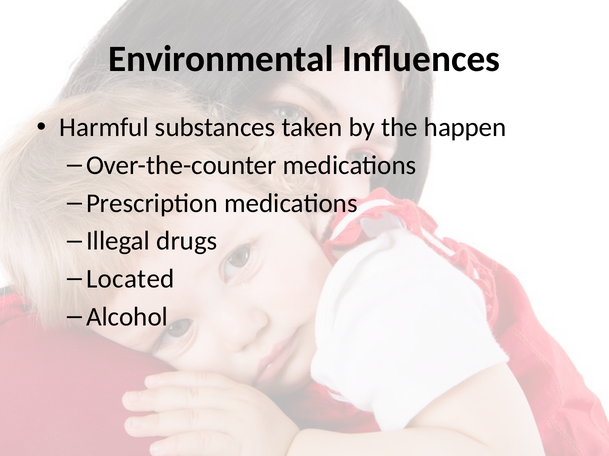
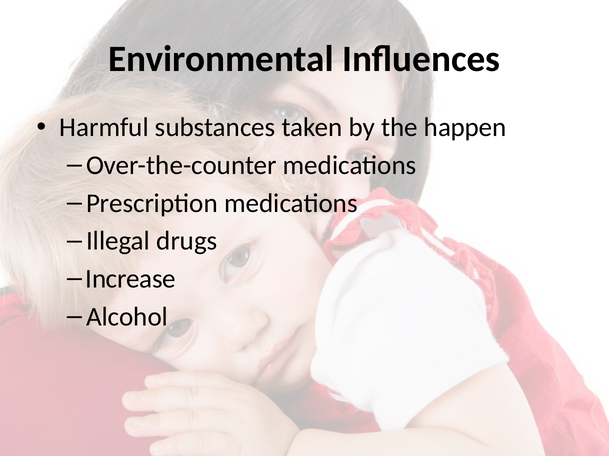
Located: Located -> Increase
